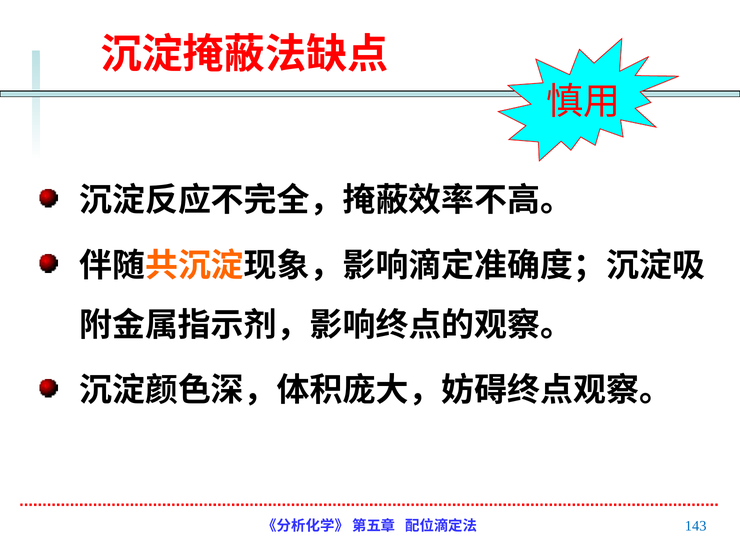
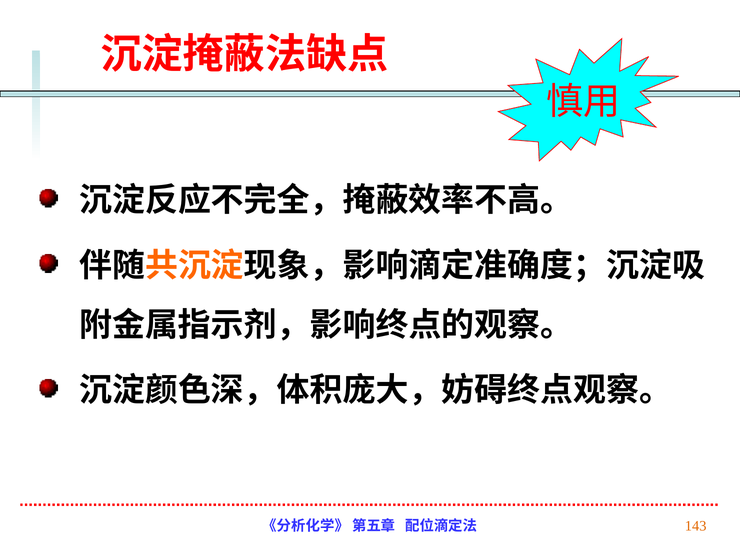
143 colour: blue -> orange
